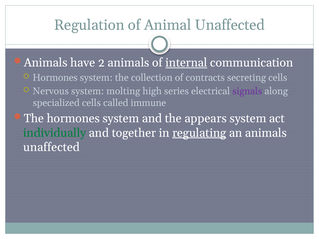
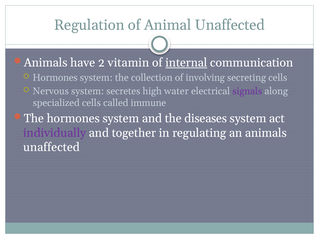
2 animals: animals -> vitamin
contracts: contracts -> involving
molting: molting -> secretes
series: series -> water
appears: appears -> diseases
individually colour: green -> purple
regulating underline: present -> none
